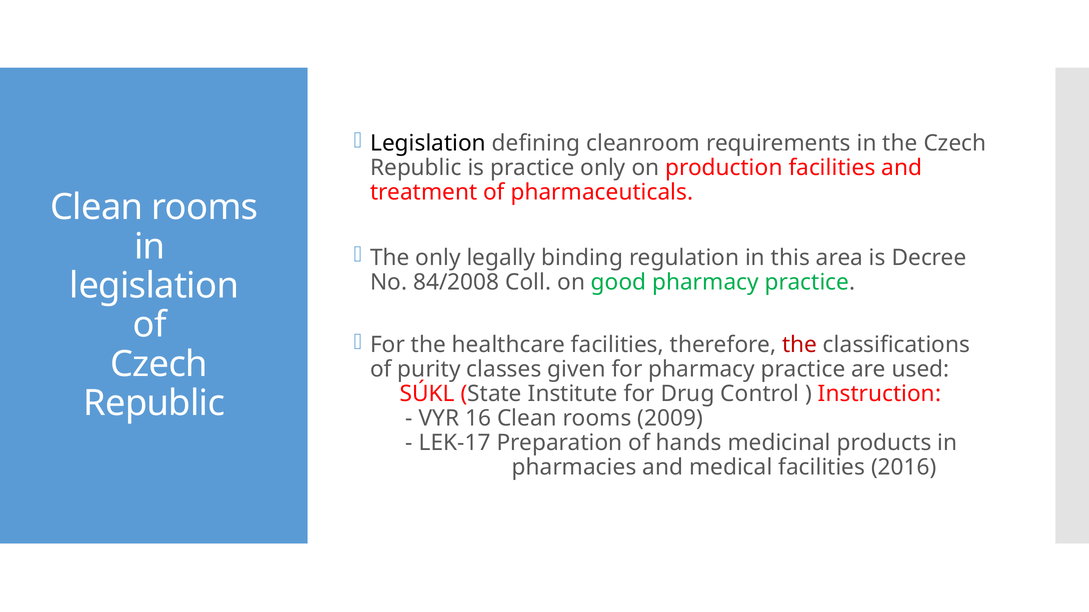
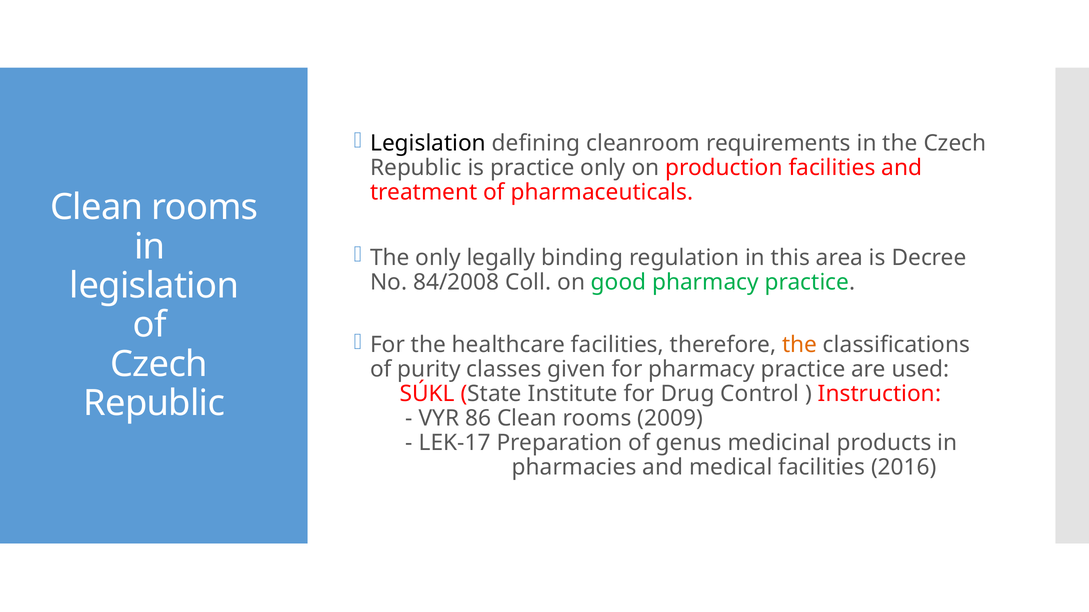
the at (800, 345) colour: red -> orange
16: 16 -> 86
hands: hands -> genus
